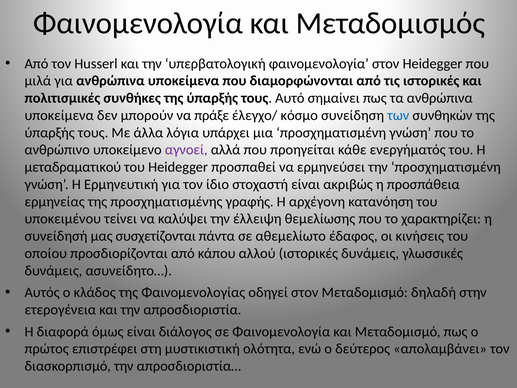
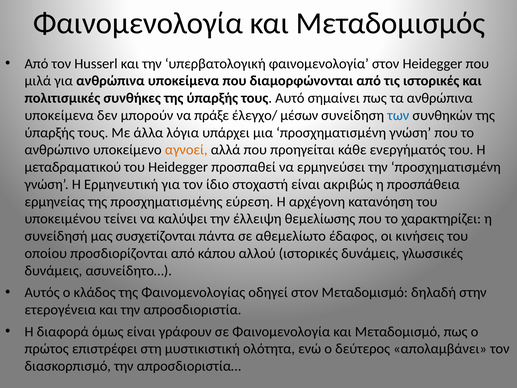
κόσμο: κόσμο -> μέσων
αγνοεί colour: purple -> orange
γραφής: γραφής -> εύρεση
διάλογος: διάλογος -> γράφουν
